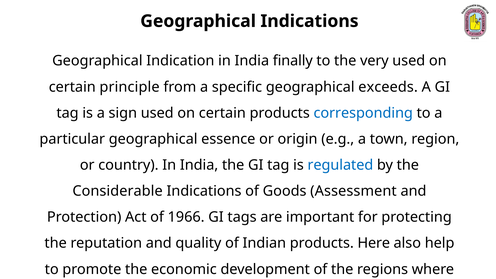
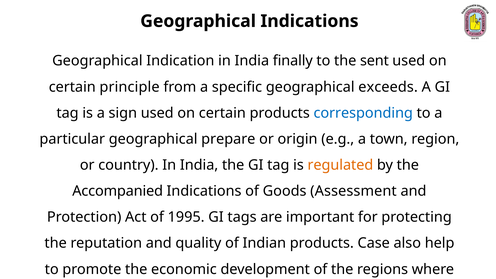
very: very -> sent
essence: essence -> prepare
regulated colour: blue -> orange
Considerable: Considerable -> Accompanied
1966: 1966 -> 1995
Here: Here -> Case
